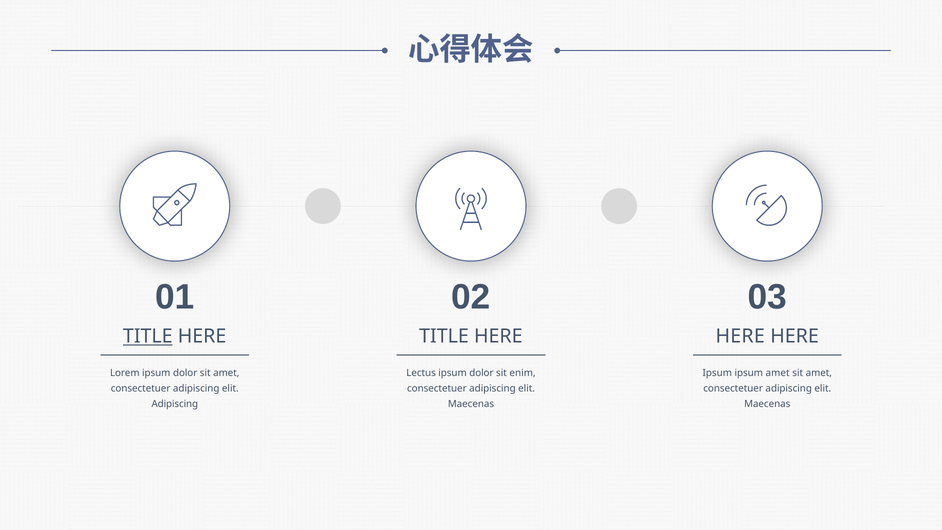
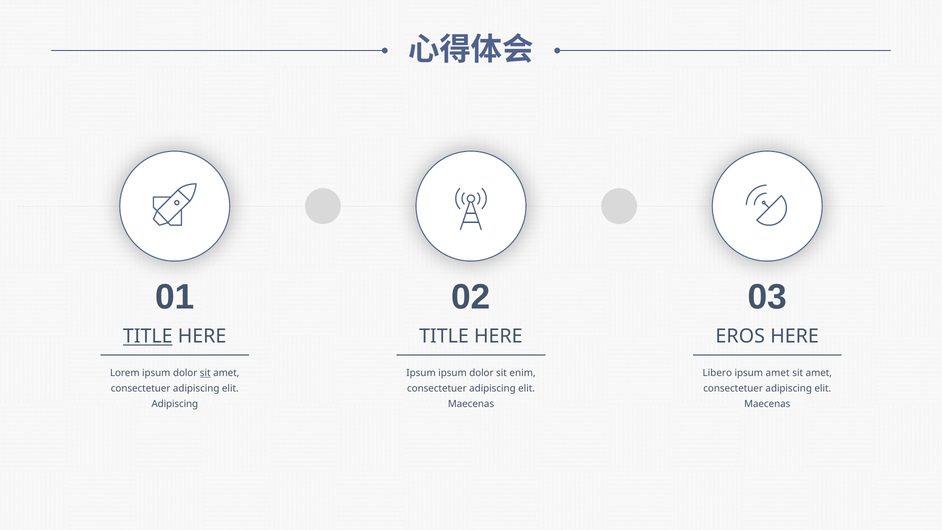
HERE at (740, 336): HERE -> EROS
sit at (205, 373) underline: none -> present
Lectus at (421, 373): Lectus -> Ipsum
Ipsum at (717, 373): Ipsum -> Libero
